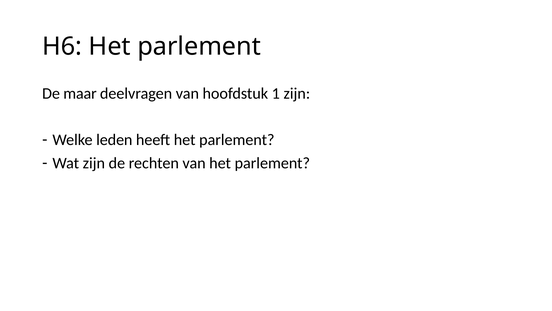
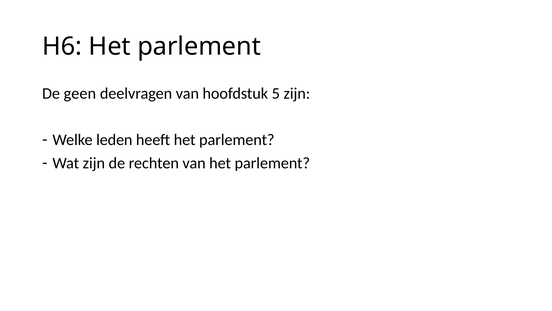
maar: maar -> geen
1: 1 -> 5
